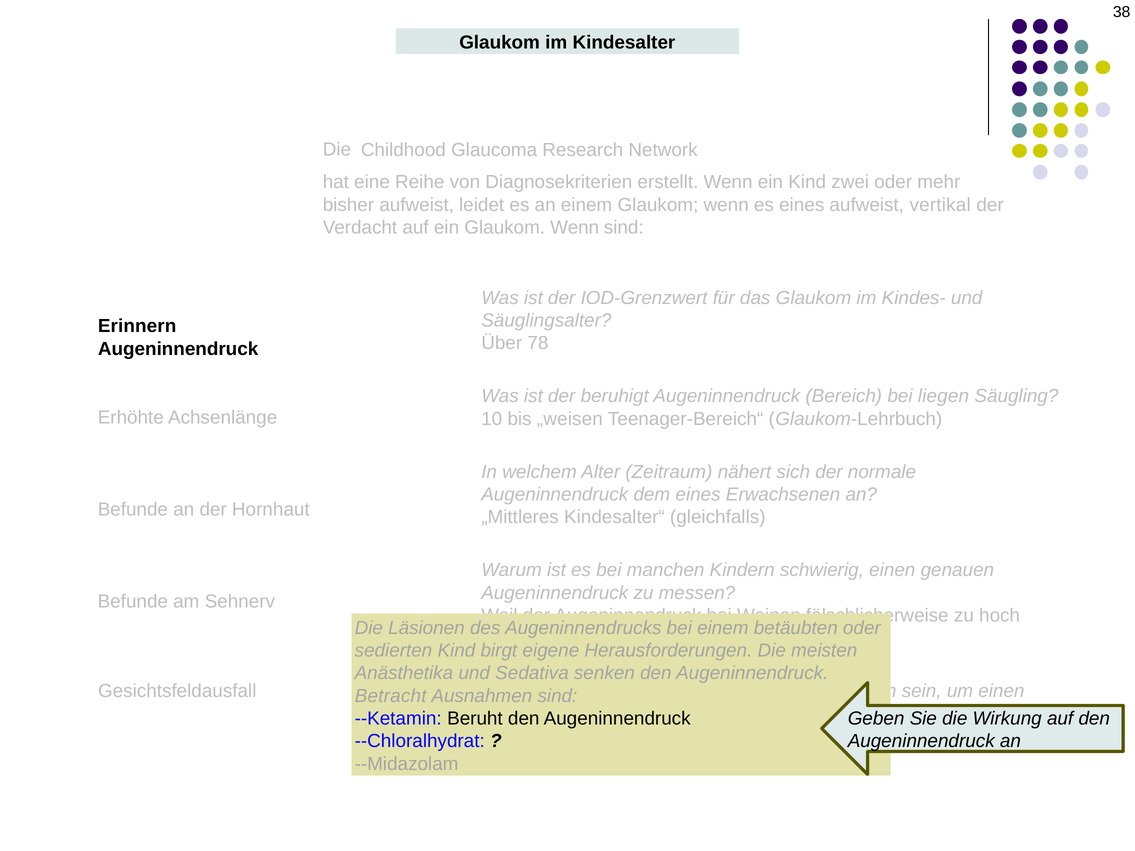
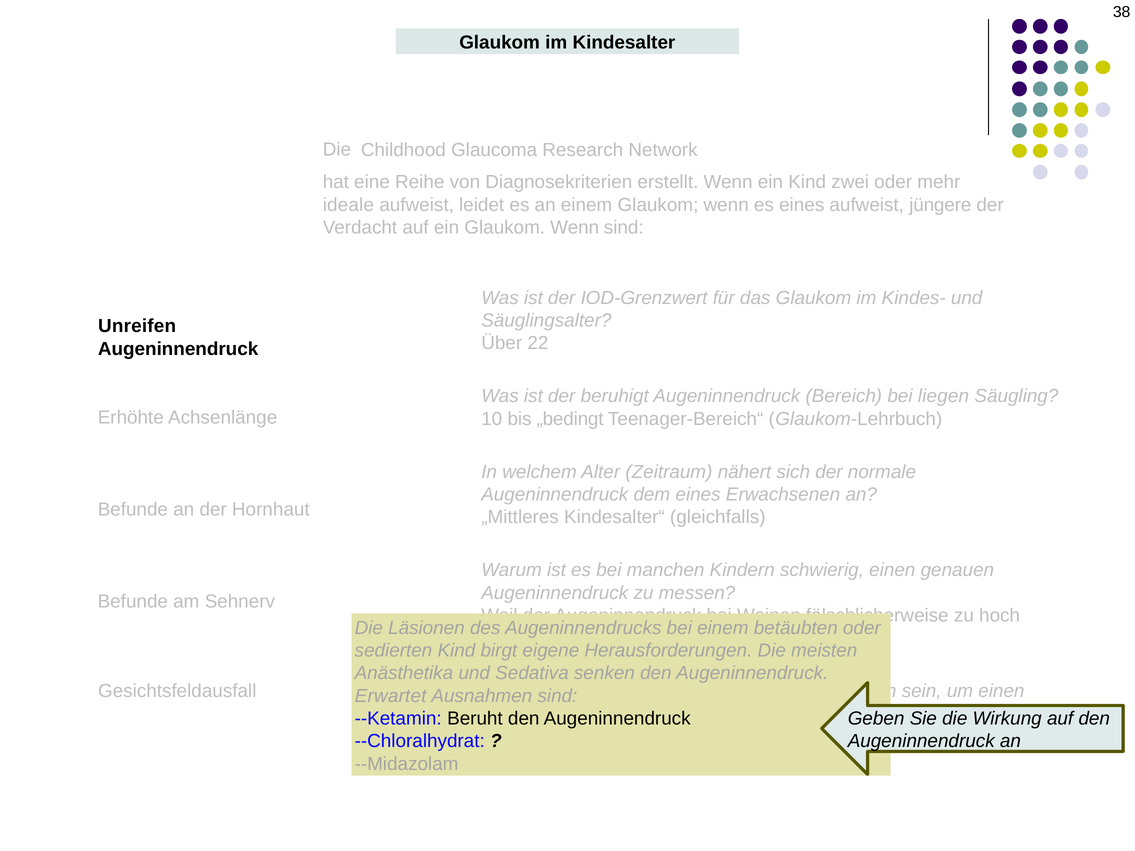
bisher: bisher -> ideale
vertikal: vertikal -> jüngere
Erinnern: Erinnern -> Unreifen
78: 78 -> 22
„weisen: „weisen -> „bedingt
Betracht: Betracht -> Erwartet
